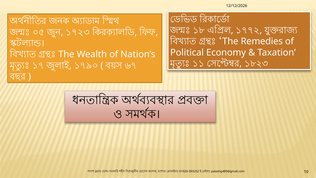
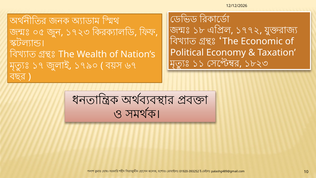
Remedies: Remedies -> Economic
